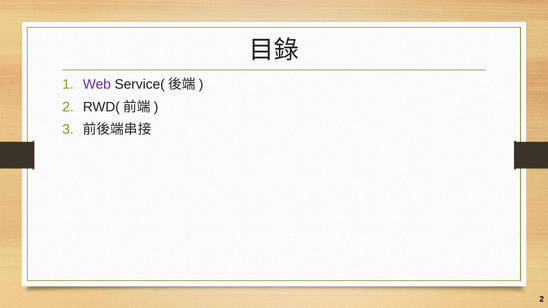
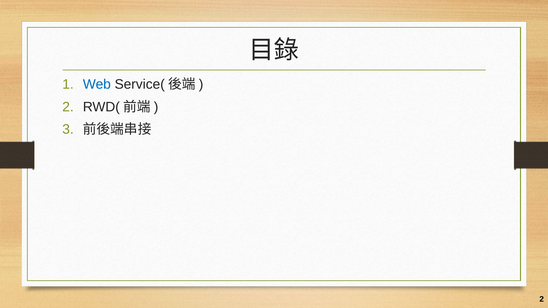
Web colour: purple -> blue
